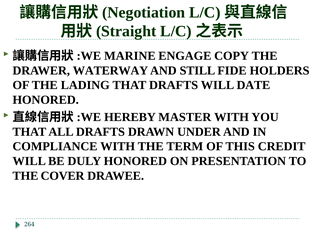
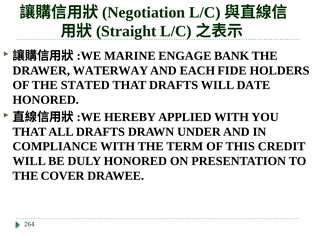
COPY: COPY -> BANK
STILL: STILL -> EACH
LADING: LADING -> STATED
MASTER: MASTER -> APPLIED
